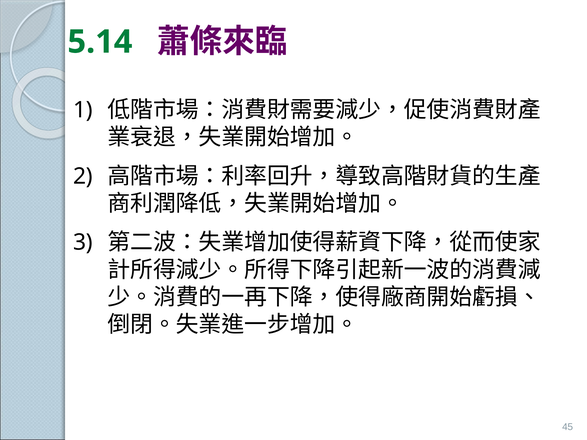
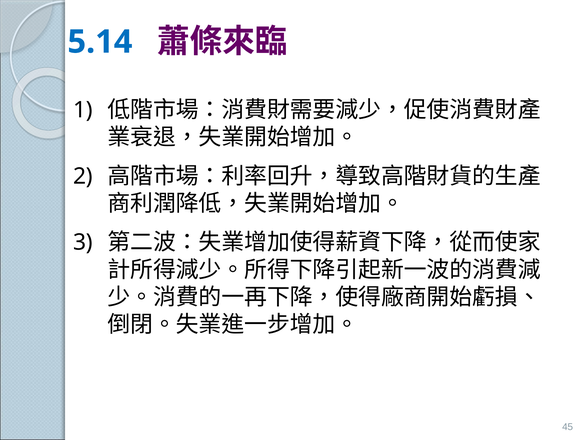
5.14 colour: green -> blue
